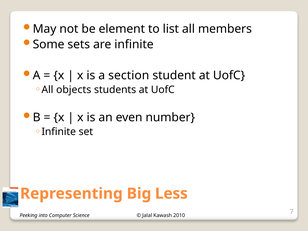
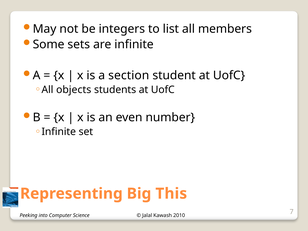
element: element -> integers
Less: Less -> This
